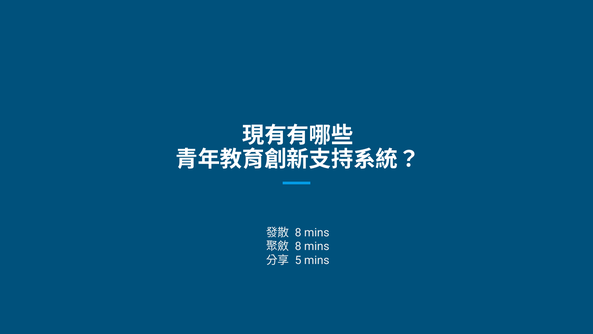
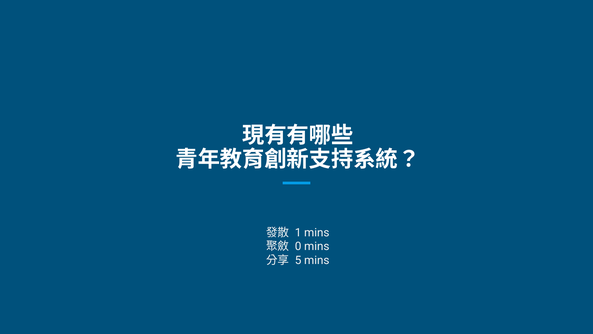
8 at (298, 232): 8 -> 1
8 at (298, 246): 8 -> 0
